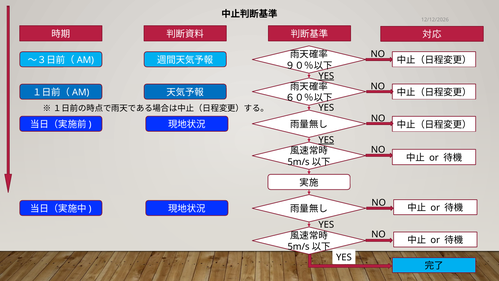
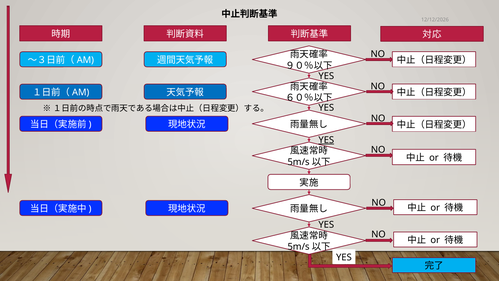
YES at (326, 76) underline: present -> none
